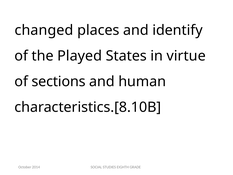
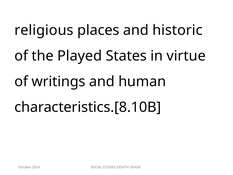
changed: changed -> religious
identify: identify -> historic
sections: sections -> writings
